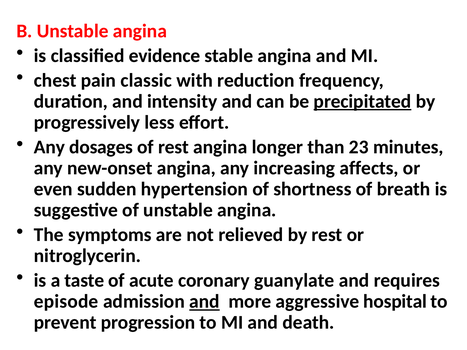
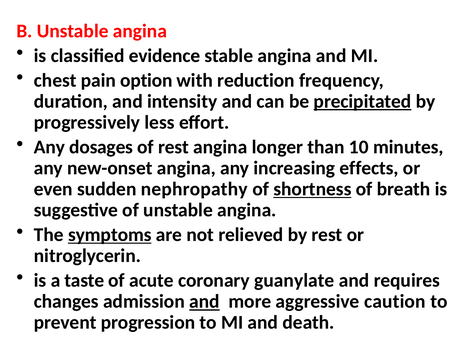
classic: classic -> option
23: 23 -> 10
affects: affects -> effects
hypertension: hypertension -> nephropathy
shortness underline: none -> present
symptoms underline: none -> present
episode: episode -> changes
hospital: hospital -> caution
